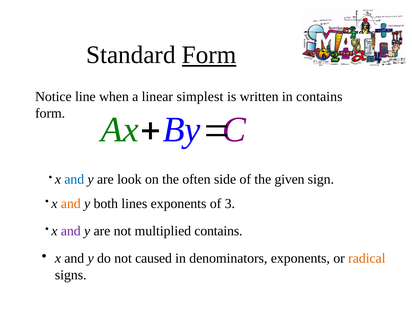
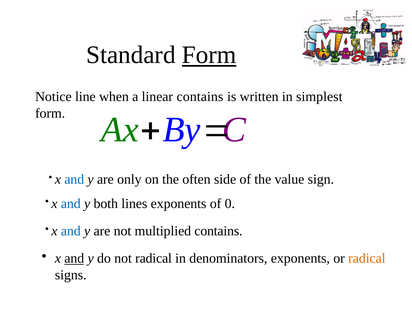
linear simplest: simplest -> contains
in contains: contains -> simplest
look: look -> only
given: given -> value
and at (71, 203) colour: orange -> blue
3: 3 -> 0
and at (71, 231) colour: purple -> blue
and at (74, 258) underline: none -> present
not caused: caused -> radical
